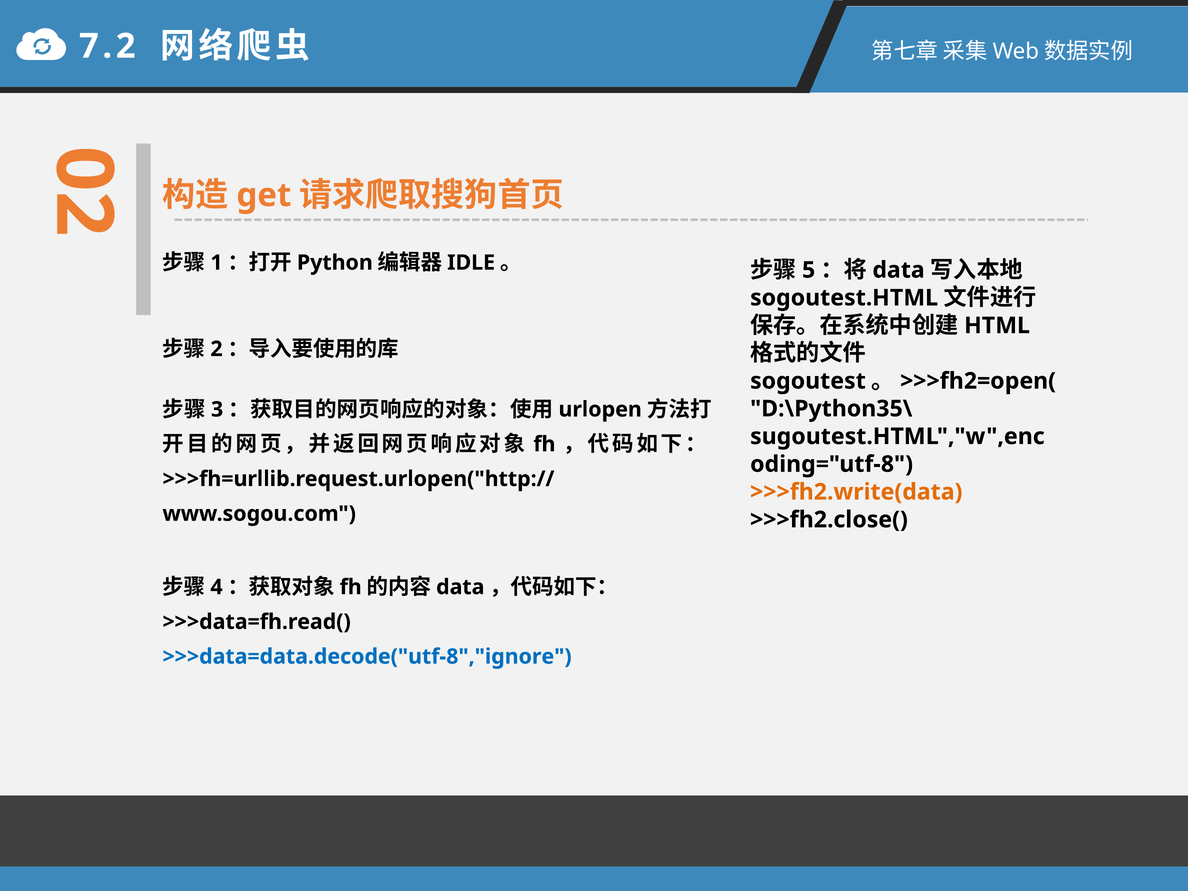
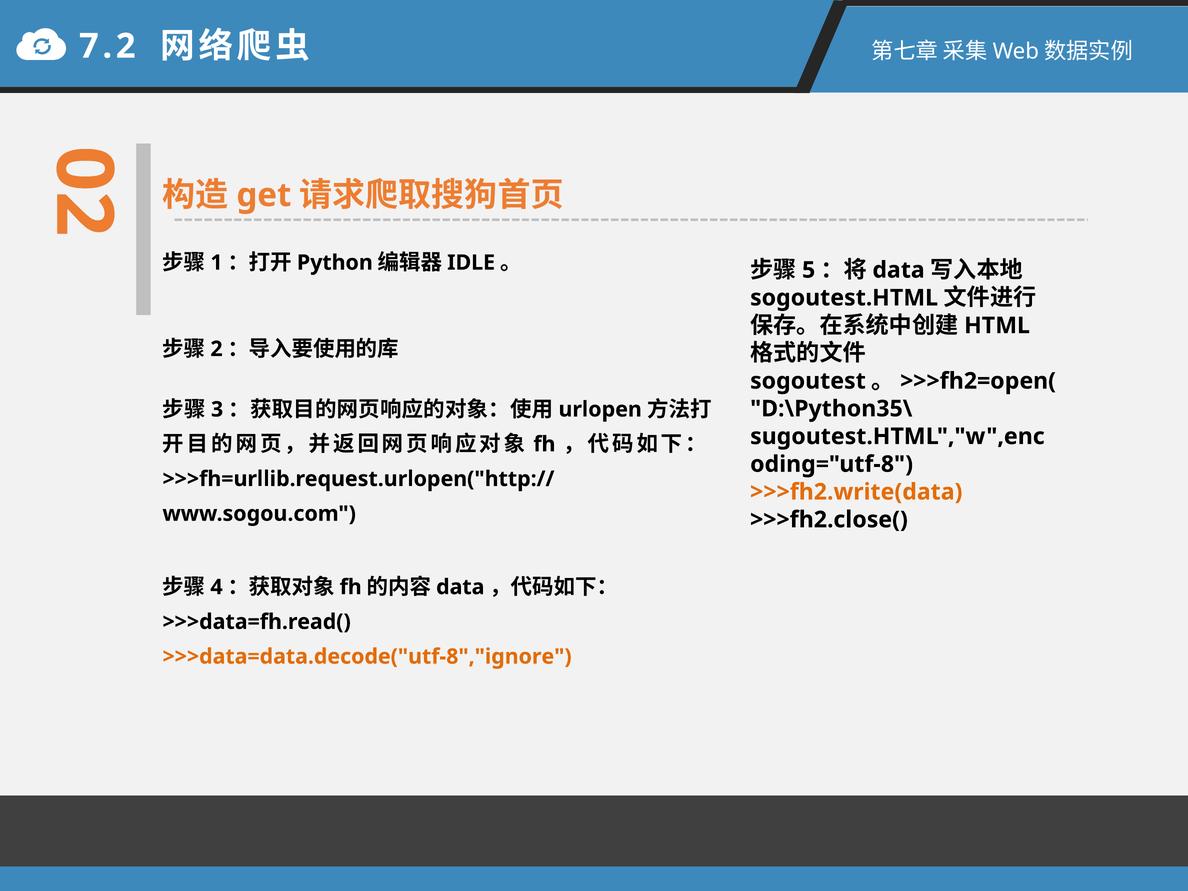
>>>data=data.decode("utf-8","ignore colour: blue -> orange
